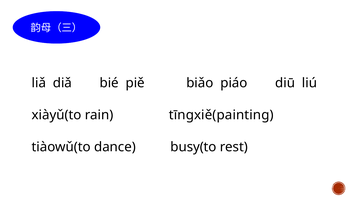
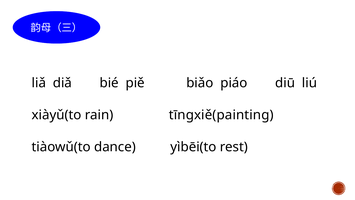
busy(to: busy(to -> yìbēi(to
